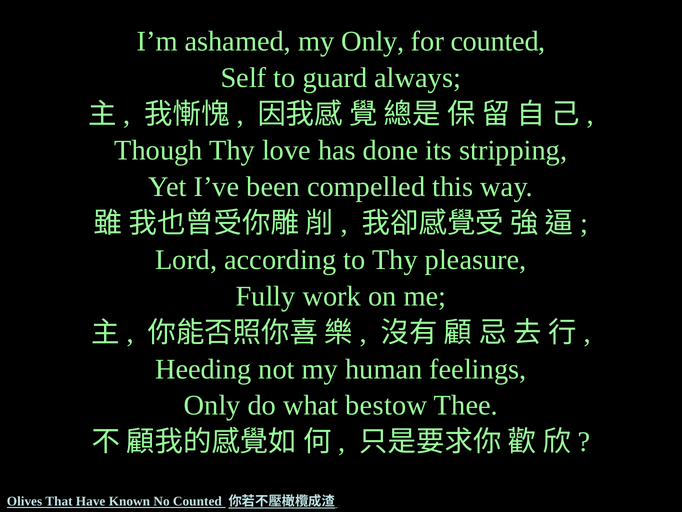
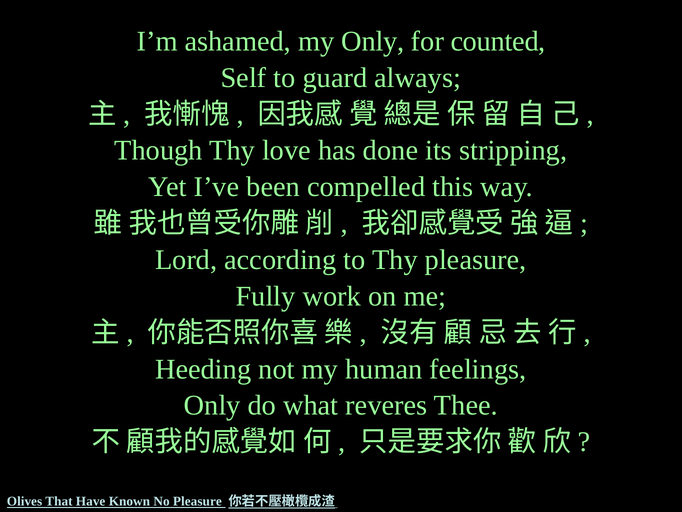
bestow: bestow -> reveres
No Counted: Counted -> Pleasure
